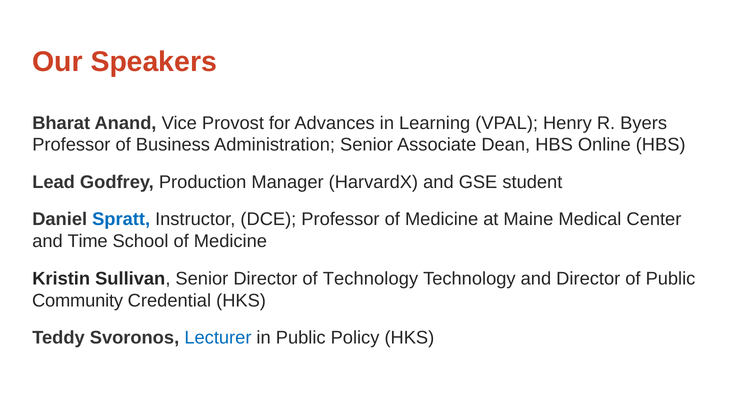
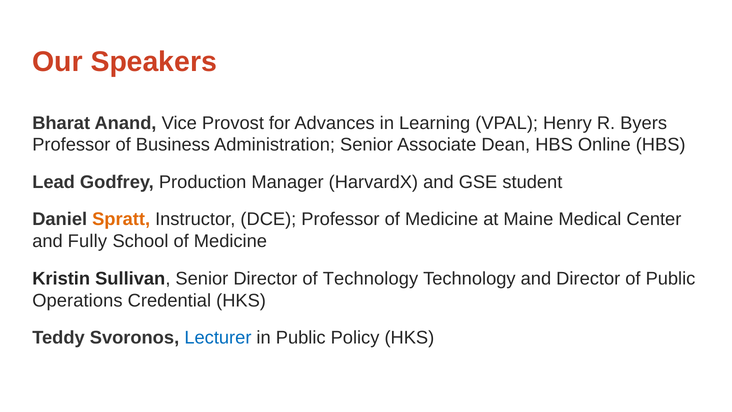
Spratt colour: blue -> orange
Time: Time -> Fully
Community: Community -> Operations
